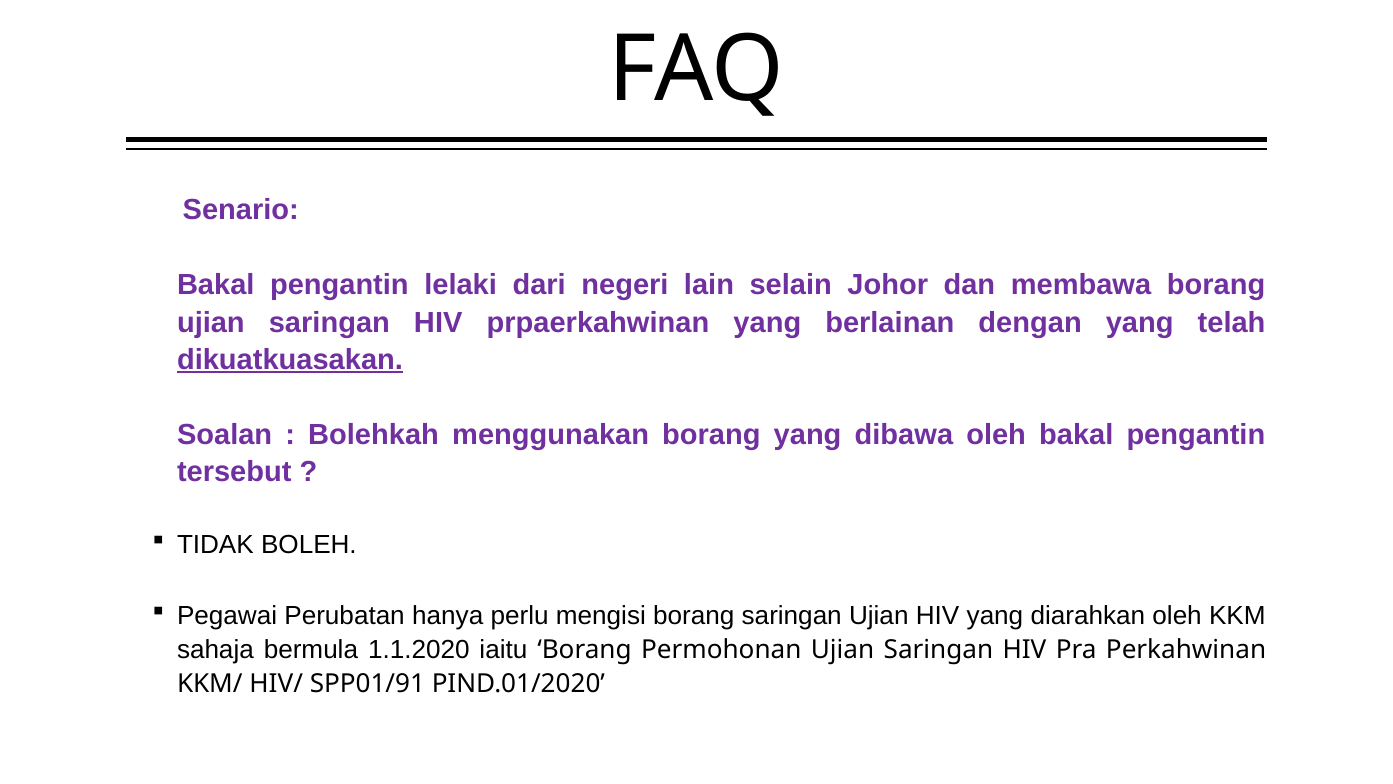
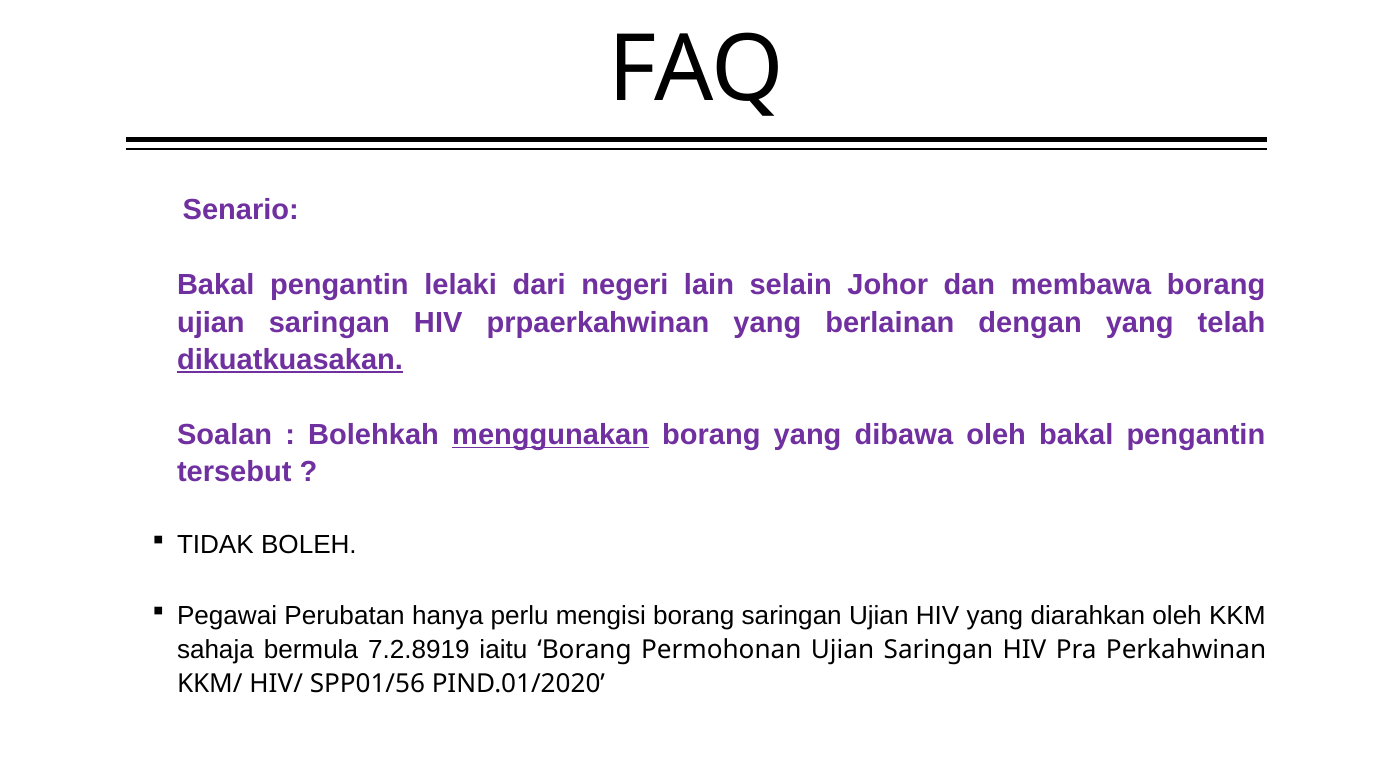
menggunakan underline: none -> present
1.1.2020: 1.1.2020 -> 7.2.8919
SPP01/91: SPP01/91 -> SPP01/56
